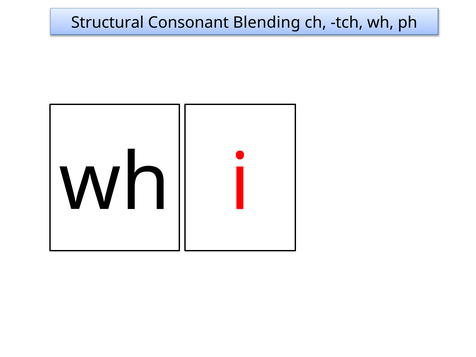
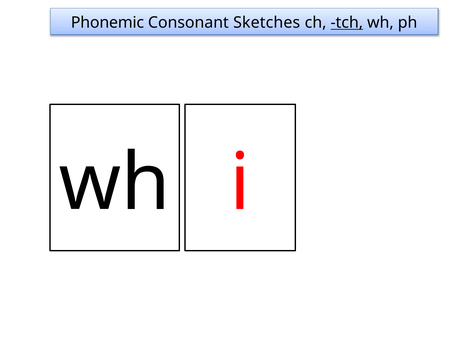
Structural: Structural -> Phonemic
Blending: Blending -> Sketches
tch underline: none -> present
